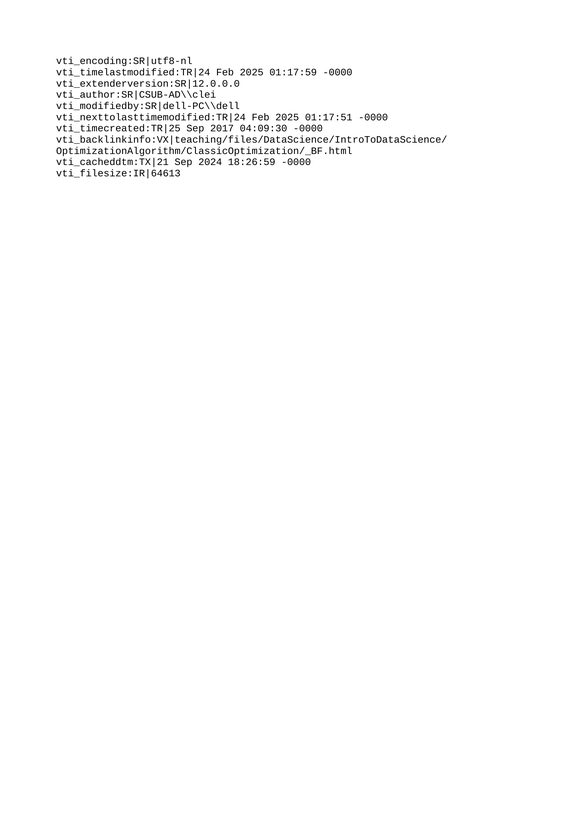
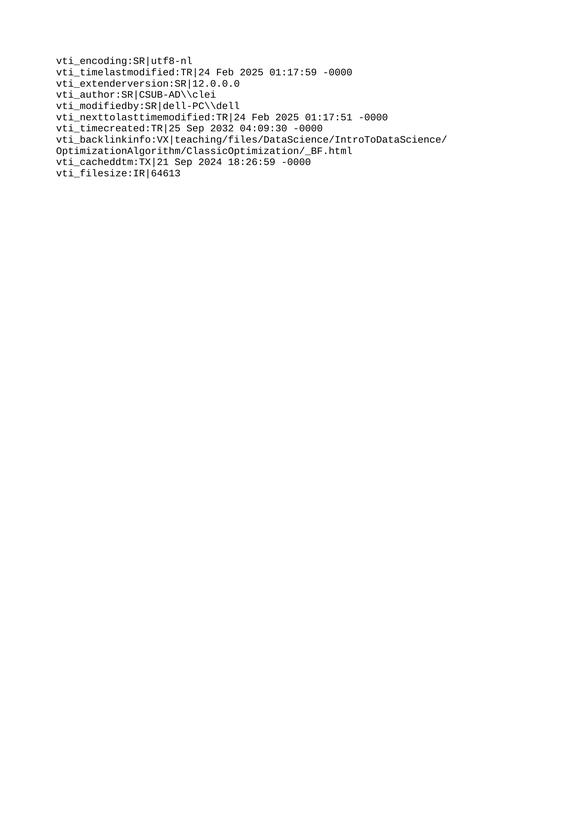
2017: 2017 -> 2032
